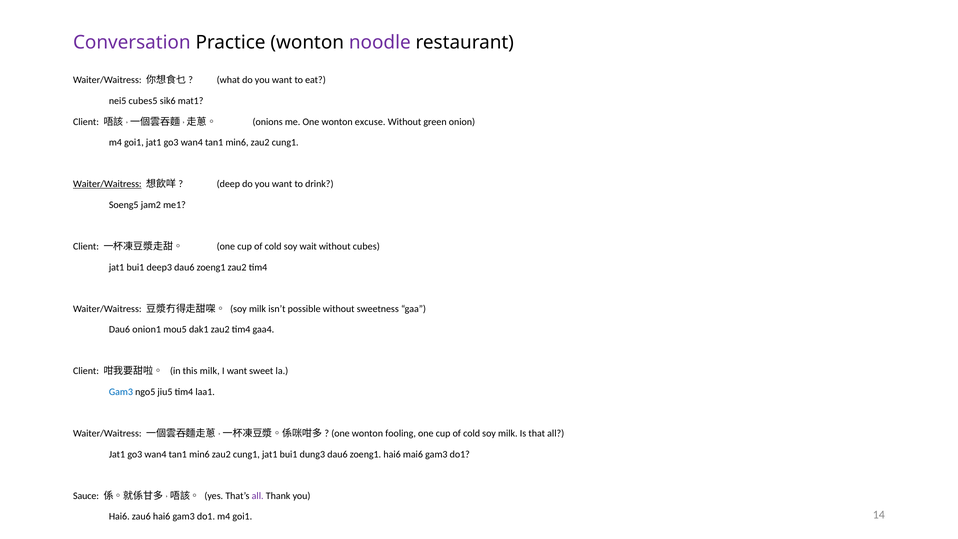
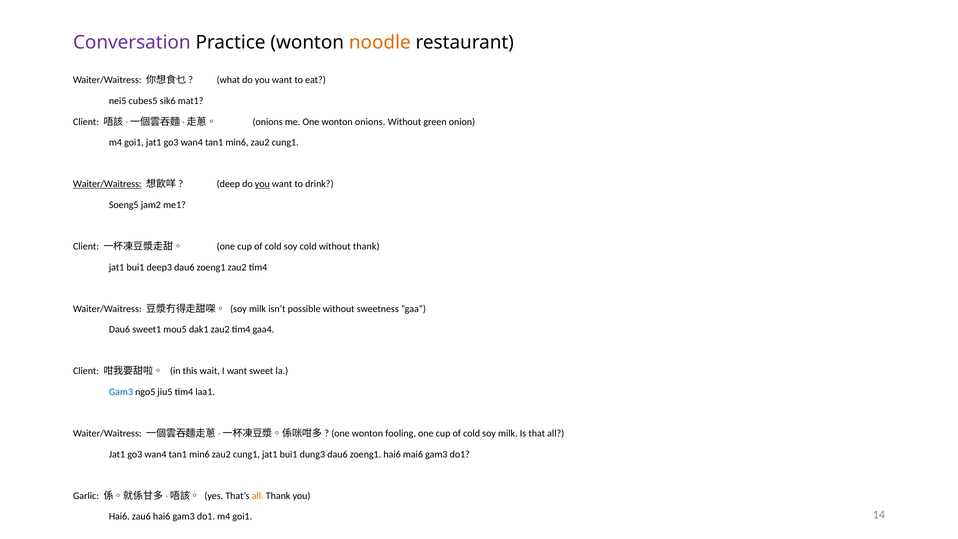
noodle colour: purple -> orange
wonton excuse: excuse -> onions
you at (262, 184) underline: none -> present
soy wait: wait -> cold
without cubes: cubes -> thank
onion1: onion1 -> sweet1
this milk: milk -> wait
Sauce: Sauce -> Garlic
all at (258, 496) colour: purple -> orange
